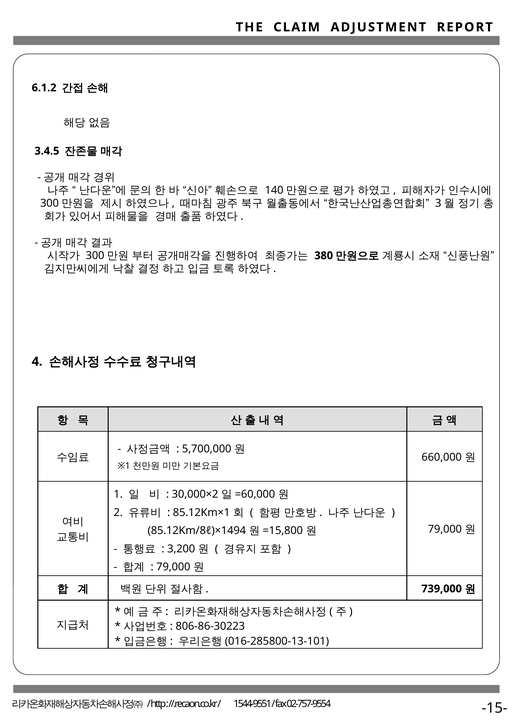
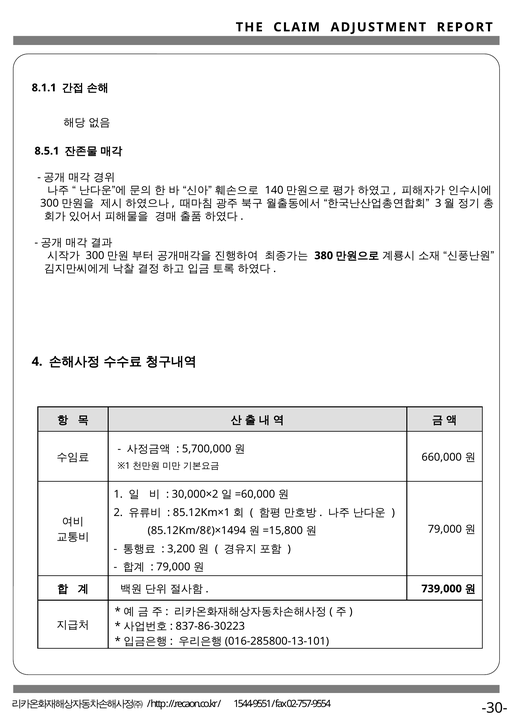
6.1.2: 6.1.2 -> 8.1.1
3.4.5: 3.4.5 -> 8.5.1
806-86-30223: 806-86-30223 -> 837-86-30223
-15-: -15- -> -30-
